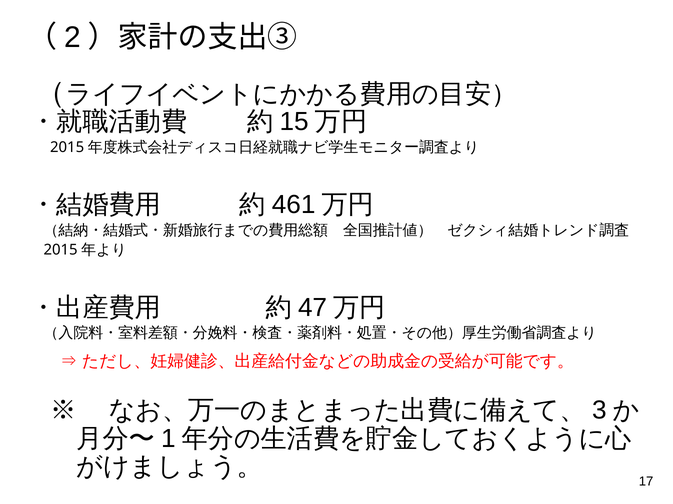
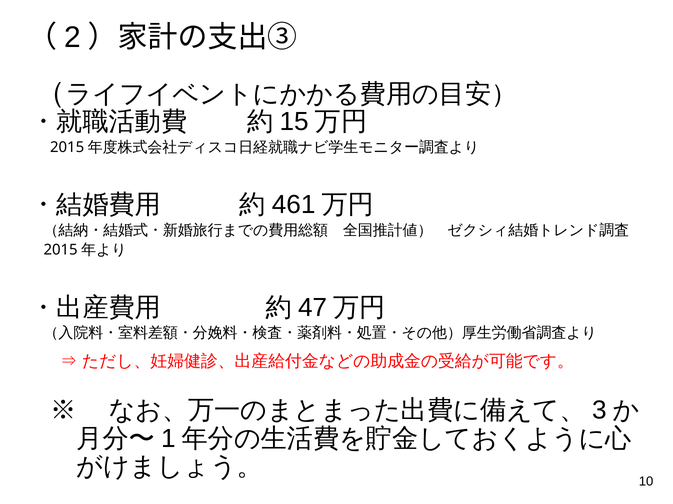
17: 17 -> 10
